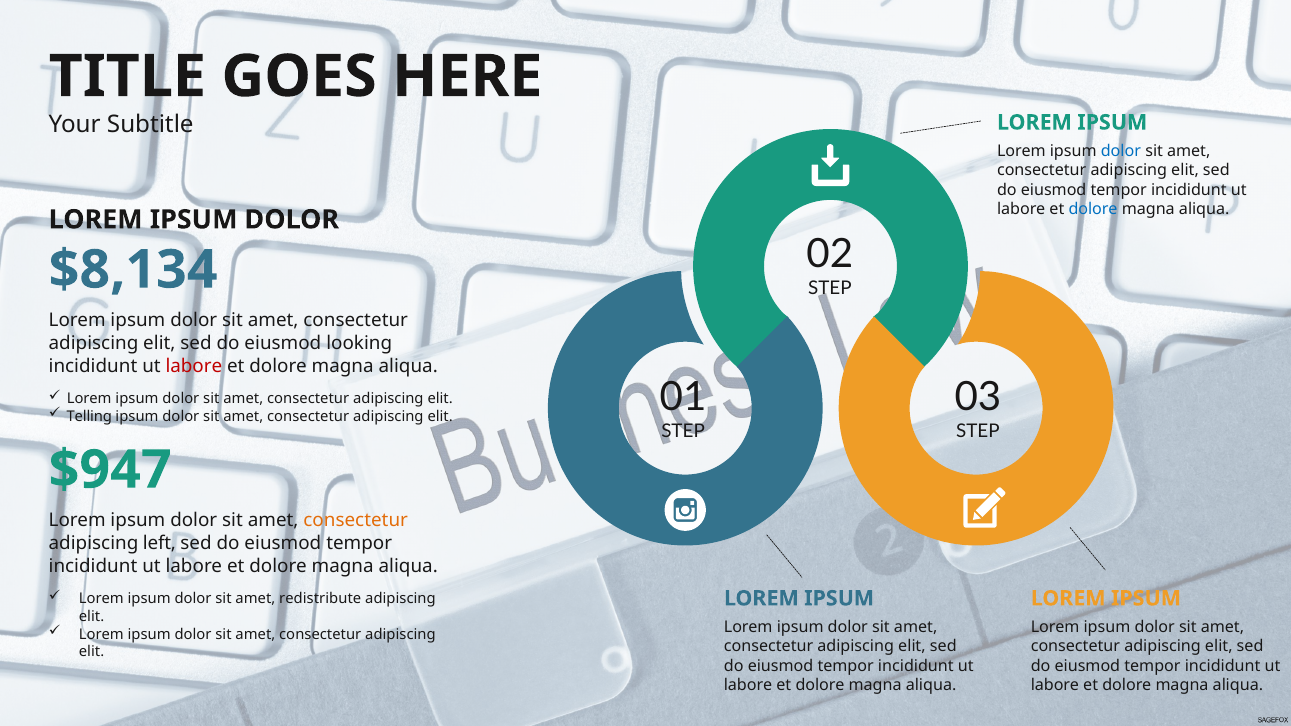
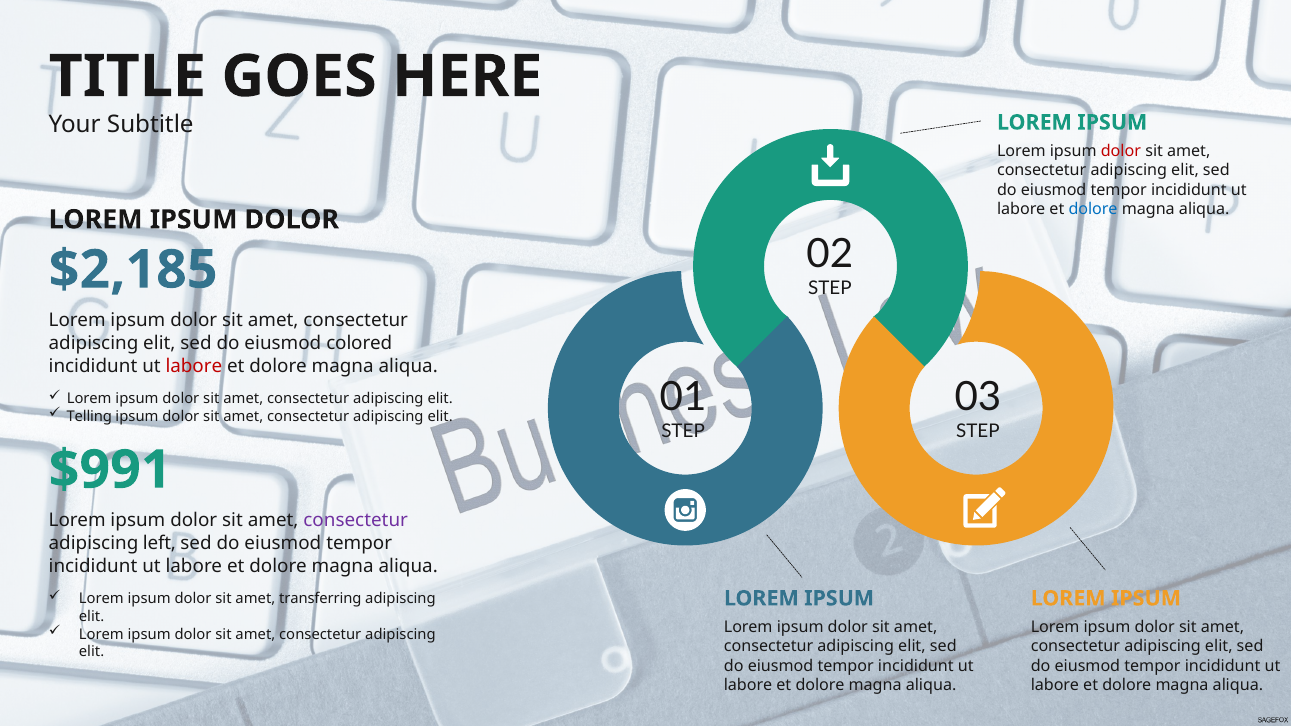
dolor at (1121, 151) colour: blue -> red
$8,134: $8,134 -> $2,185
looking: looking -> colored
$947: $947 -> $991
consectetur at (356, 521) colour: orange -> purple
redistribute: redistribute -> transferring
